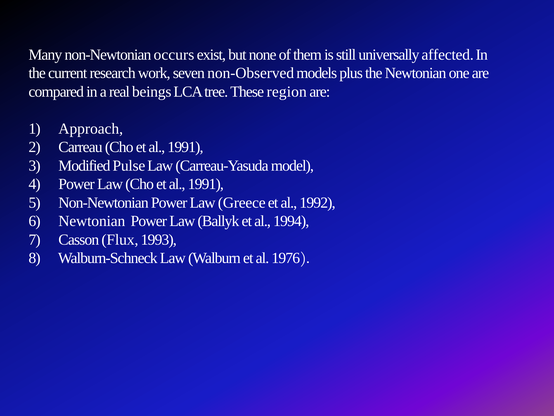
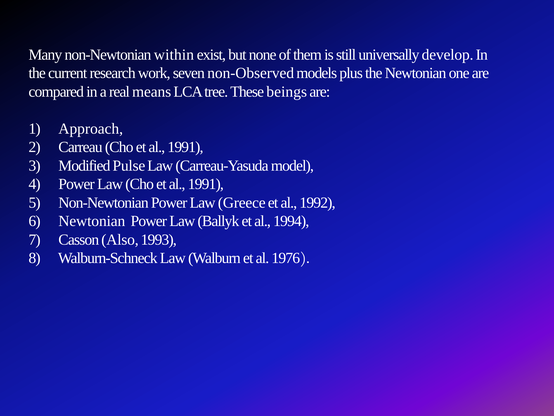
occurs: occurs -> within
affected: affected -> develop
beings: beings -> means
region: region -> beings
Flux: Flux -> Also
